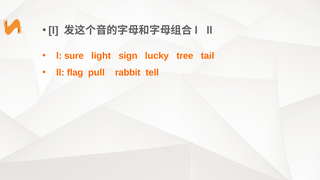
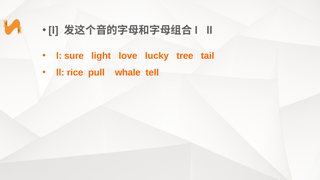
sign: sign -> love
flag: flag -> rice
rabbit: rabbit -> whale
